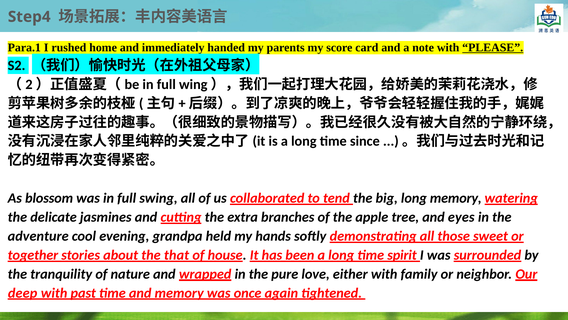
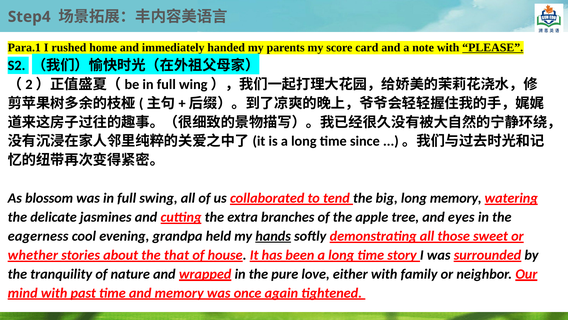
adventure: adventure -> eagerness
hands underline: none -> present
together: together -> whether
spirit: spirit -> story
deep: deep -> mind
